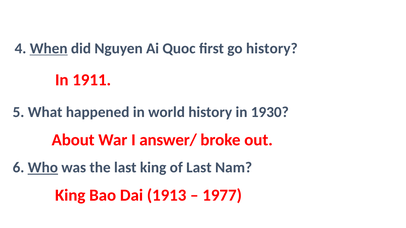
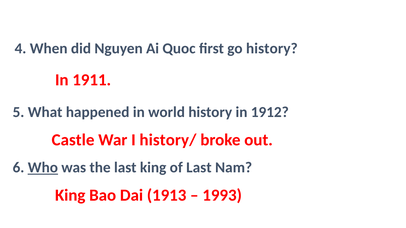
When underline: present -> none
1930: 1930 -> 1912
About: About -> Castle
answer/: answer/ -> history/
1977: 1977 -> 1993
